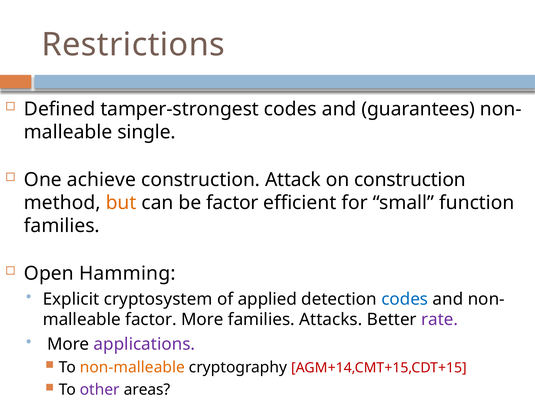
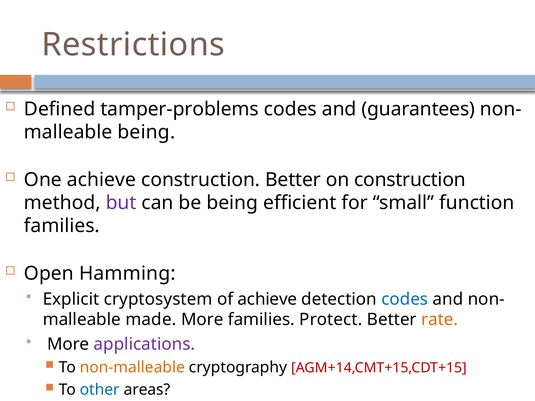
tamper-strongest: tamper-strongest -> tamper-problems
single at (147, 132): single -> being
construction Attack: Attack -> Better
but colour: orange -> purple
be factor: factor -> being
of applied: applied -> achieve
factor at (151, 320): factor -> made
Attacks: Attacks -> Protect
rate colour: purple -> orange
other colour: purple -> blue
